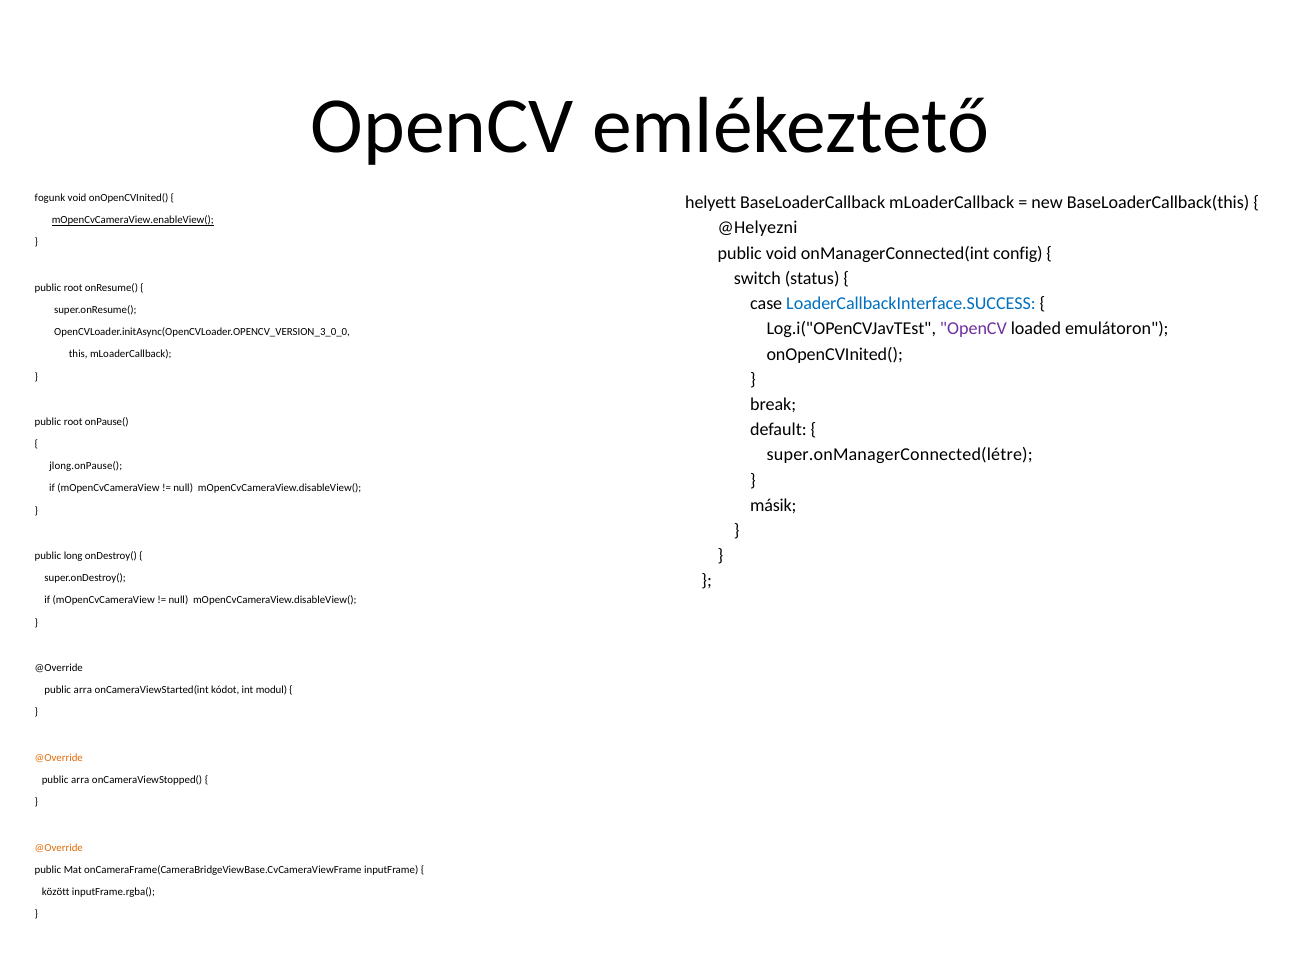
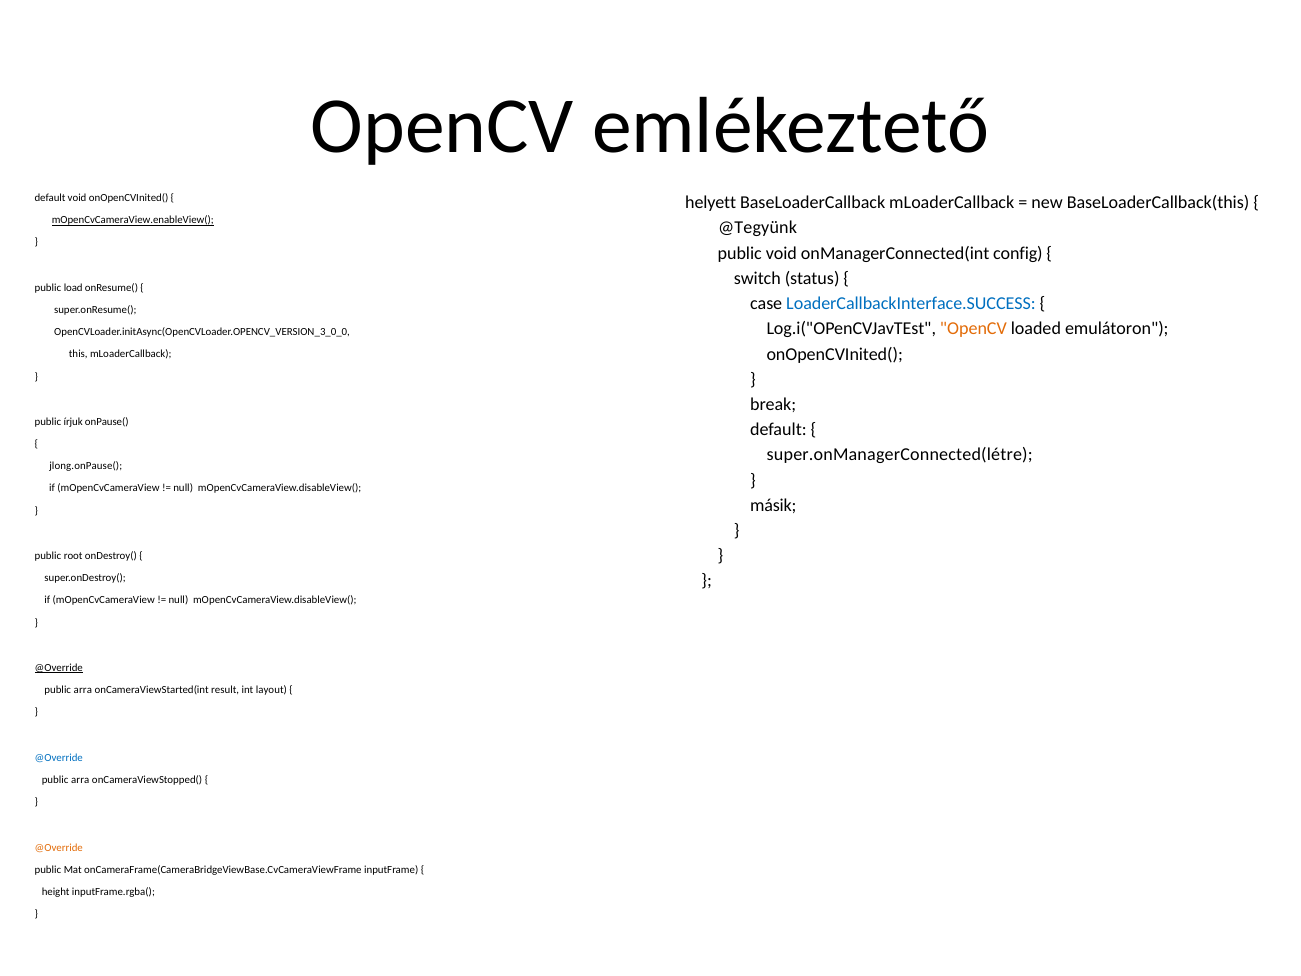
fogunk at (50, 198): fogunk -> default
@Helyezni: @Helyezni -> @Tegyünk
root at (73, 288): root -> load
OpenCV at (973, 329) colour: purple -> orange
root at (73, 422): root -> írjuk
long: long -> root
@Override at (59, 668) underline: none -> present
kódot: kódot -> result
modul: modul -> layout
@Override at (59, 758) colour: orange -> blue
között: között -> height
